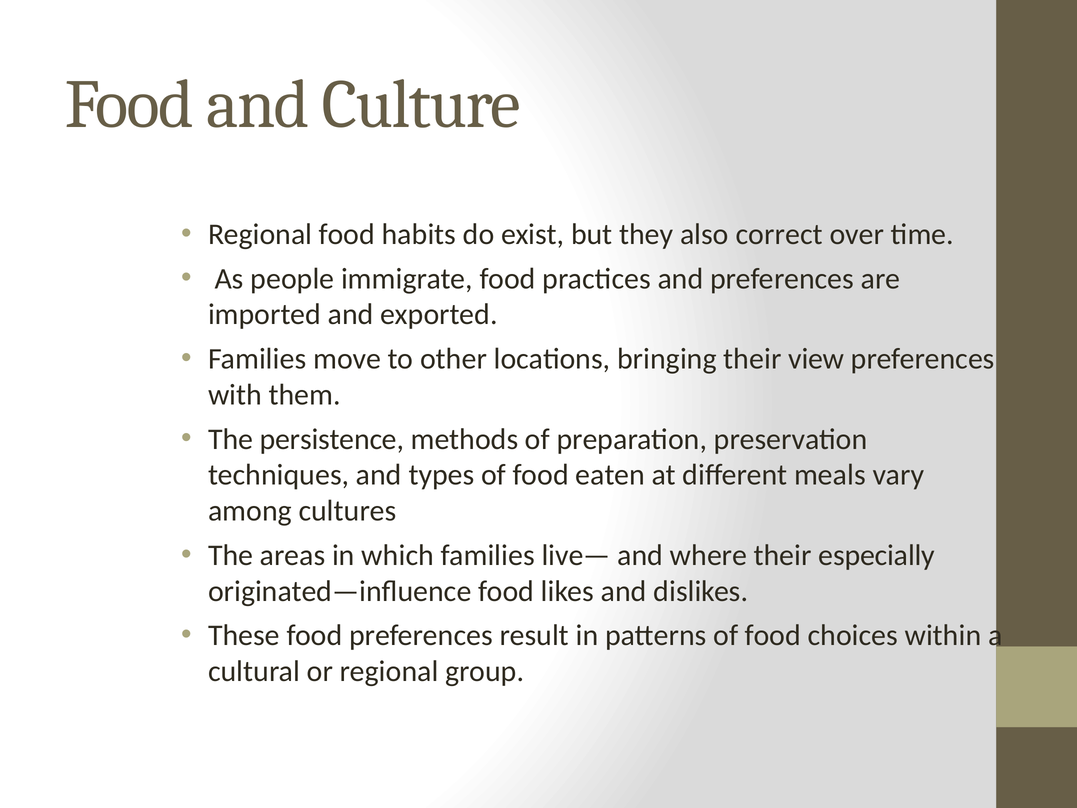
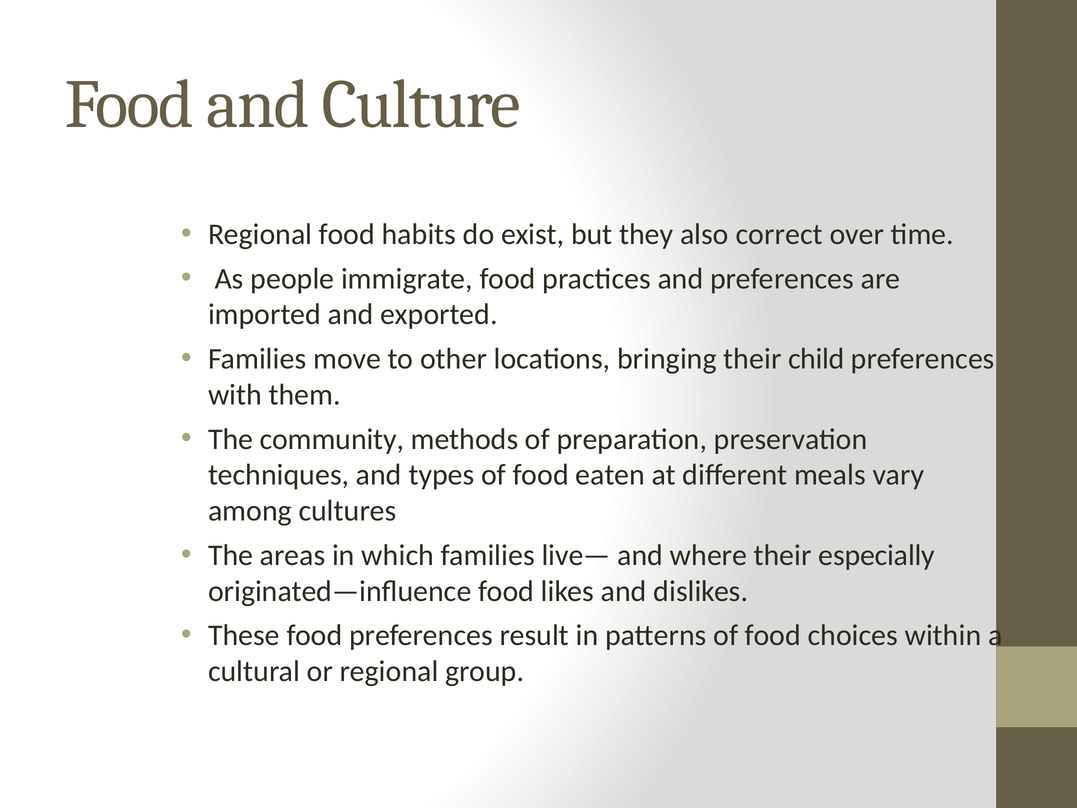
view: view -> child
persistence: persistence -> community
